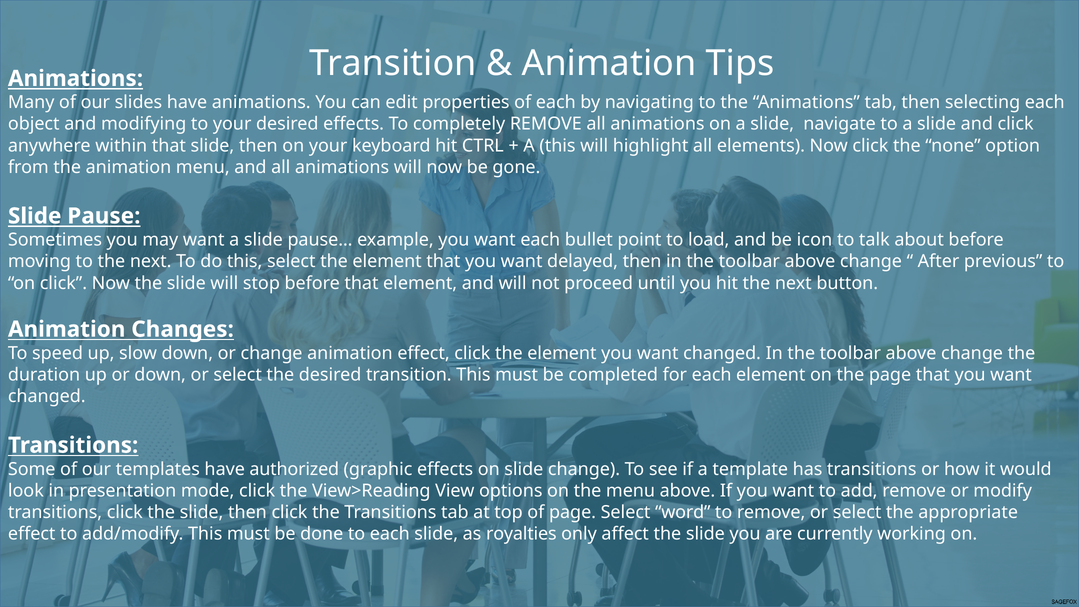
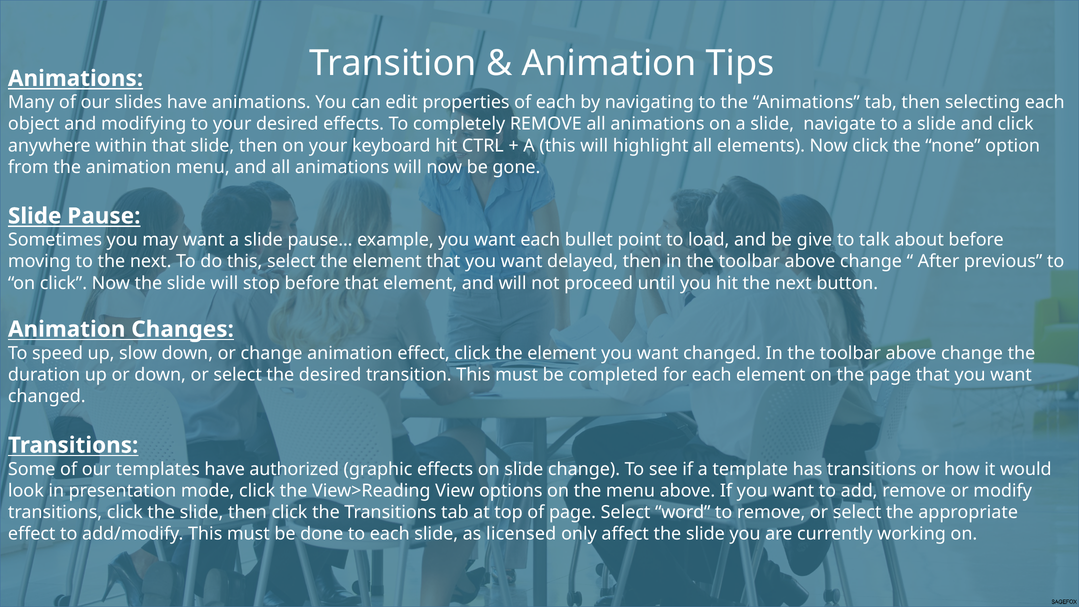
icon: icon -> give
royalties: royalties -> licensed
